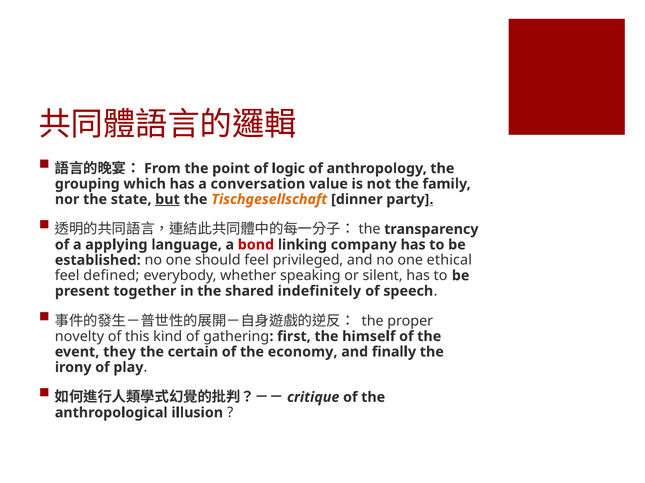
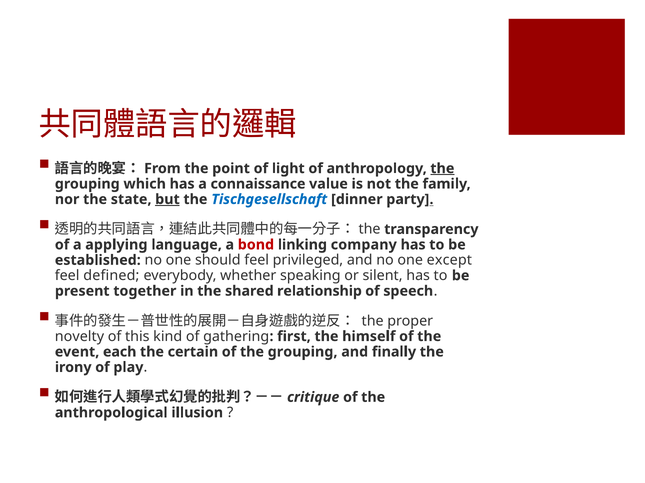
logic: logic -> light
the at (442, 169) underline: none -> present
conversation: conversation -> connaissance
Tischgesellschaft colour: orange -> blue
ethical: ethical -> except
indefinitely: indefinitely -> relationship
they: they -> each
of the economy: economy -> grouping
